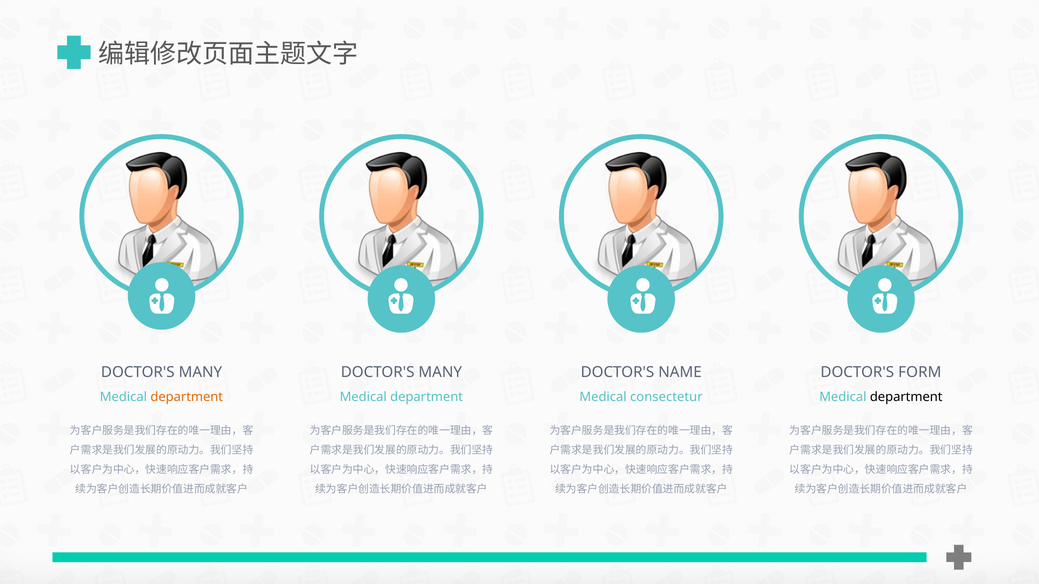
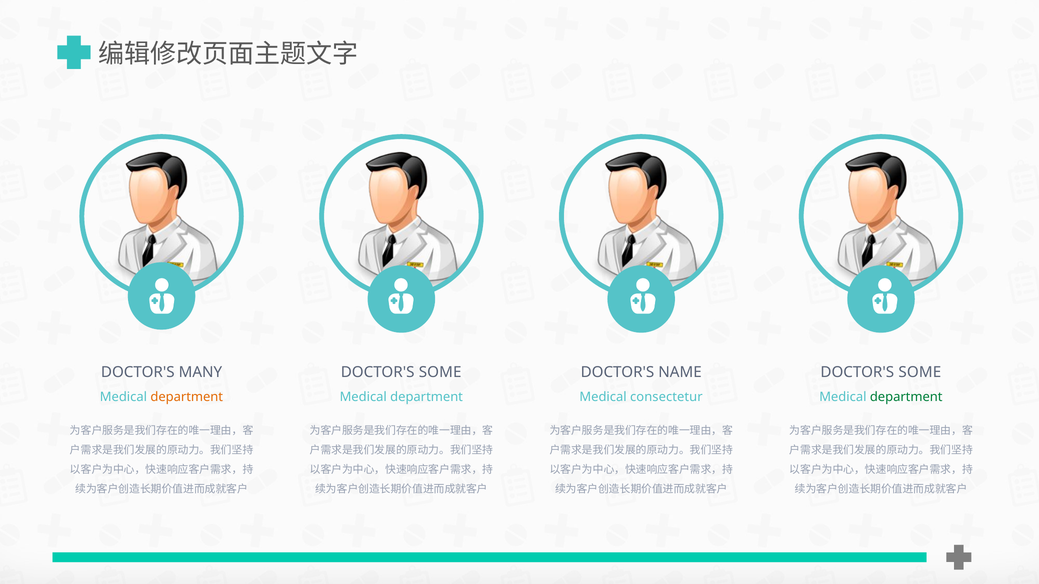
MANY at (440, 373): MANY -> SOME
FORM at (920, 373): FORM -> SOME
department at (906, 397) colour: black -> green
